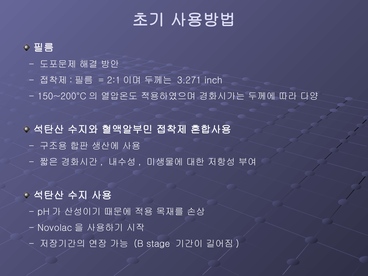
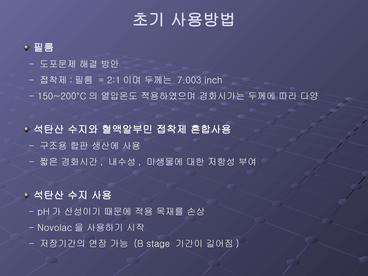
3.271: 3.271 -> 7.003
